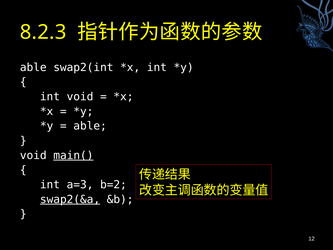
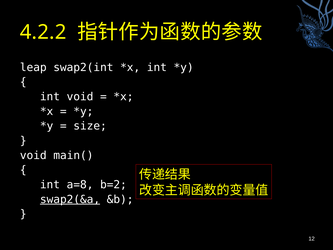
8.2.3: 8.2.3 -> 4.2.2
able at (33, 67): able -> leap
able at (90, 126): able -> size
main( underline: present -> none
a=3: a=3 -> a=8
